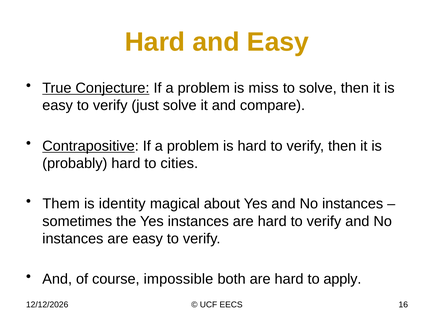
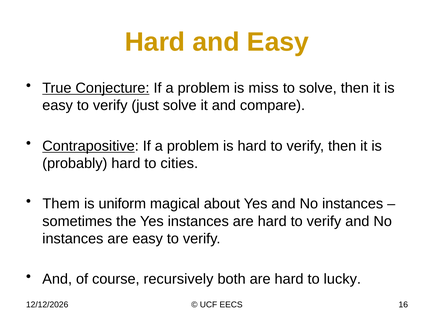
identity: identity -> uniform
impossible: impossible -> recursively
apply: apply -> lucky
